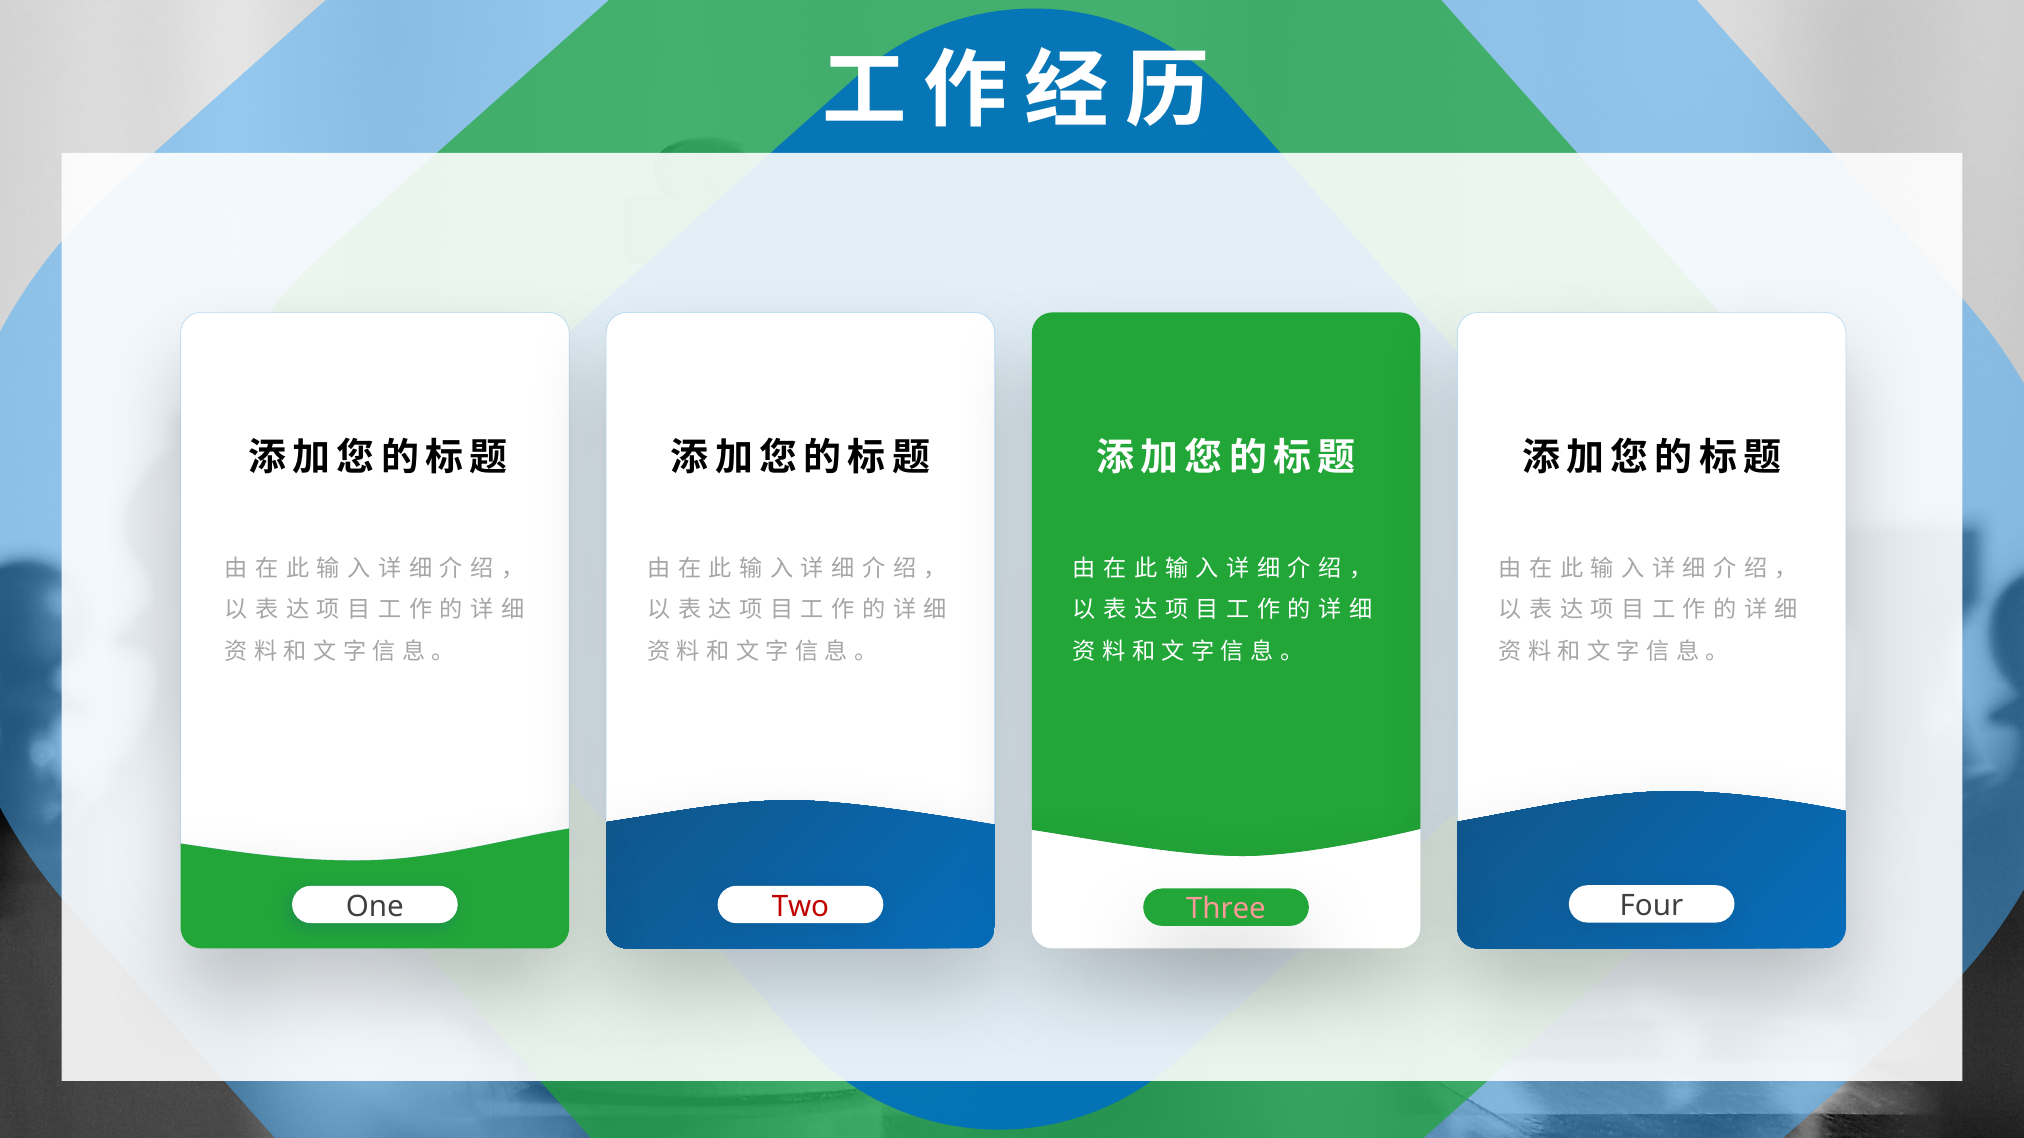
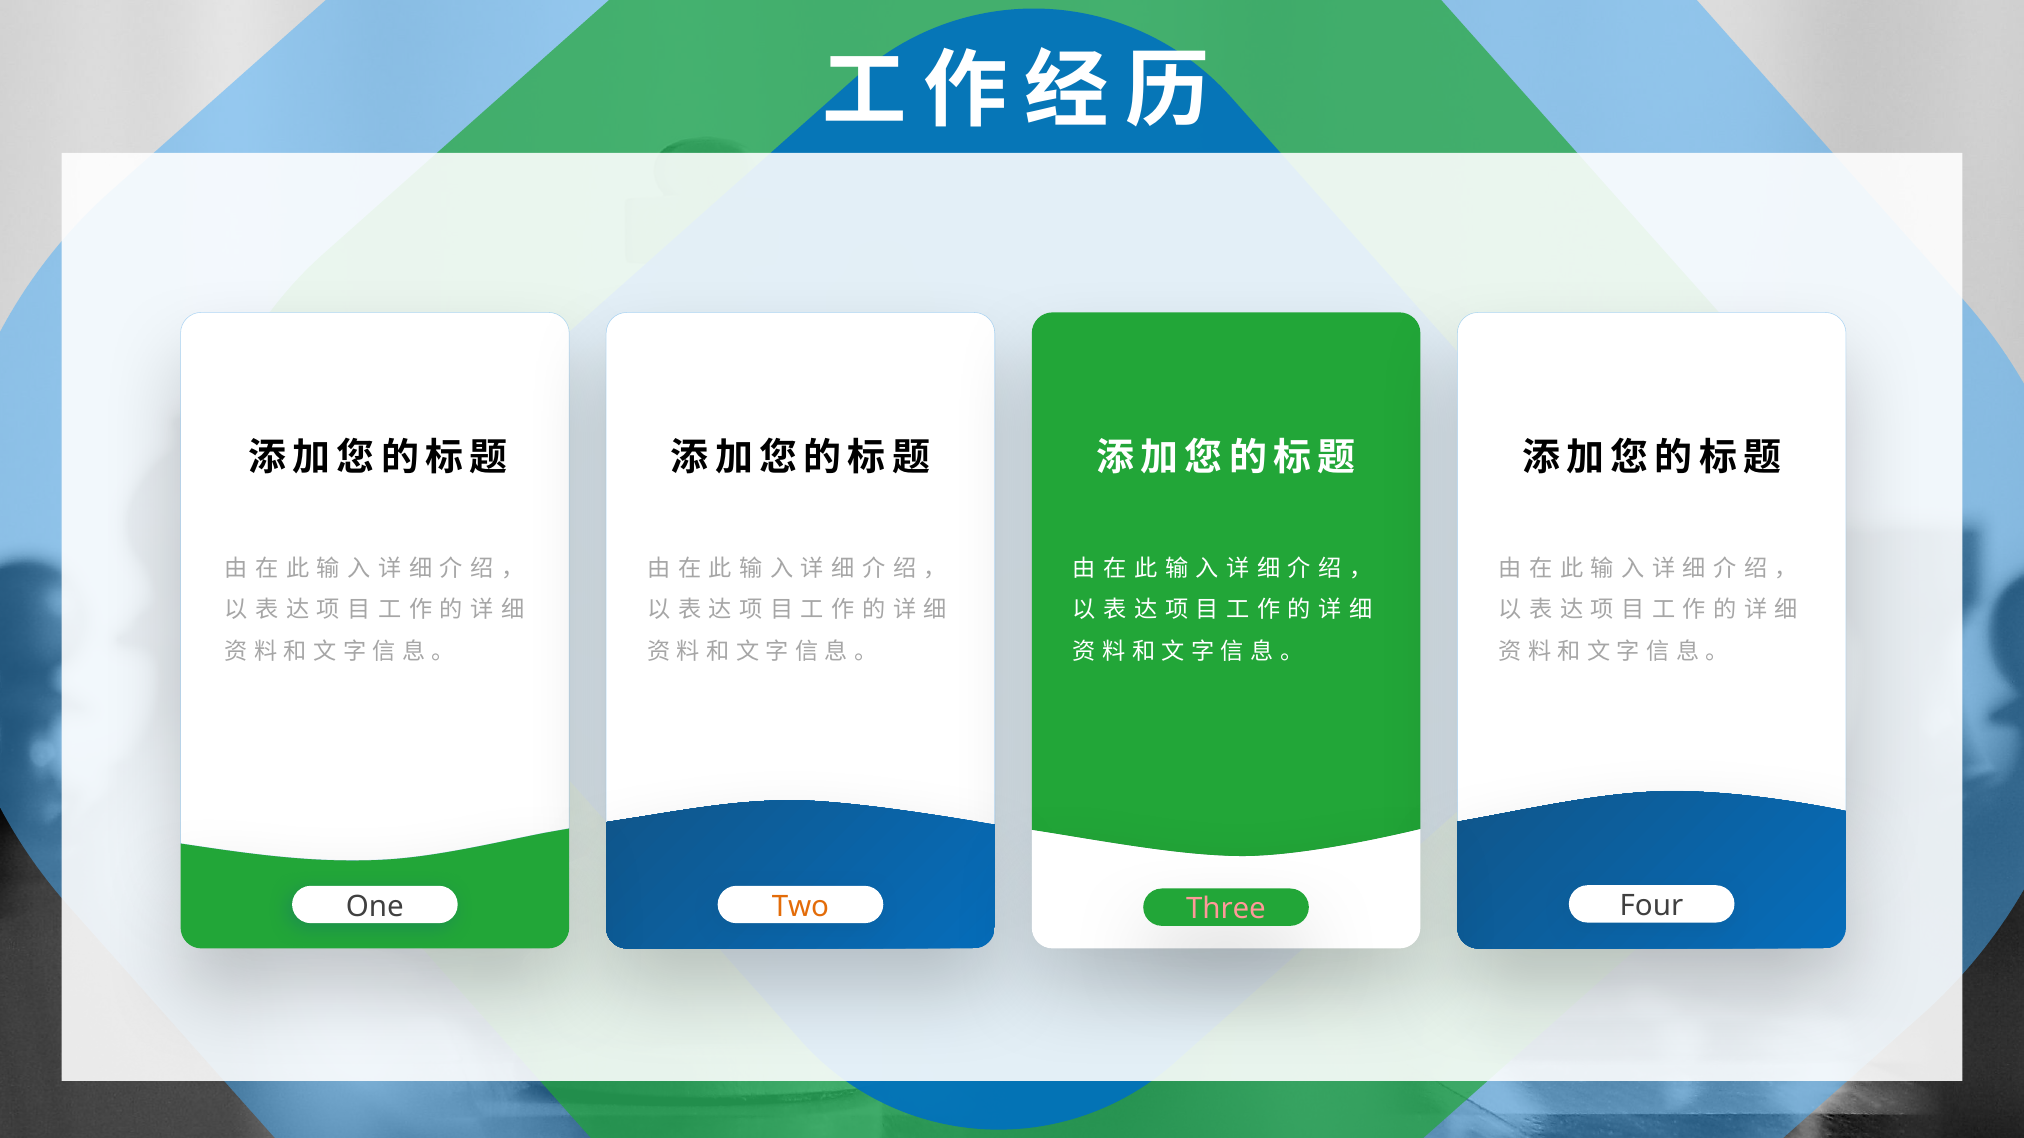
Two colour: red -> orange
